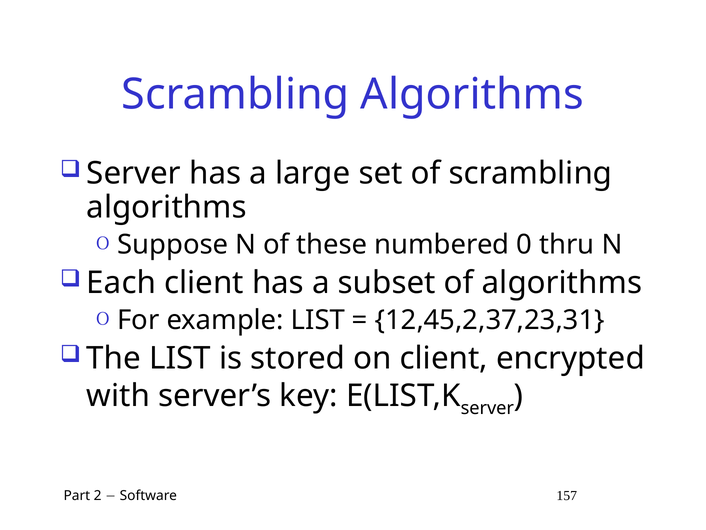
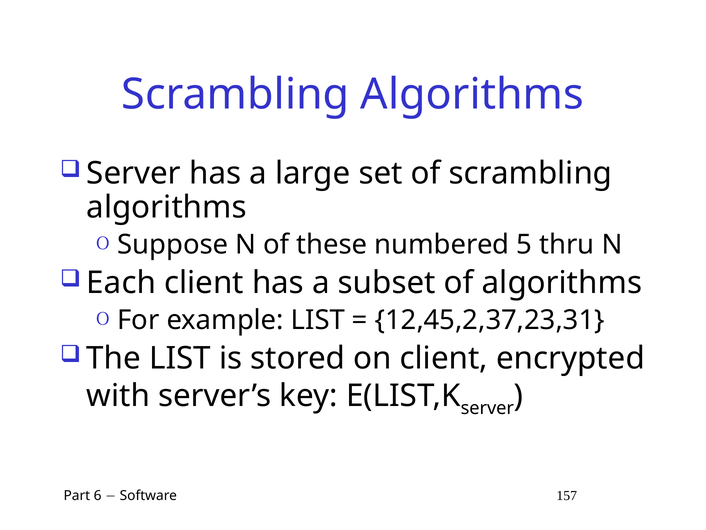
0: 0 -> 5
2: 2 -> 6
